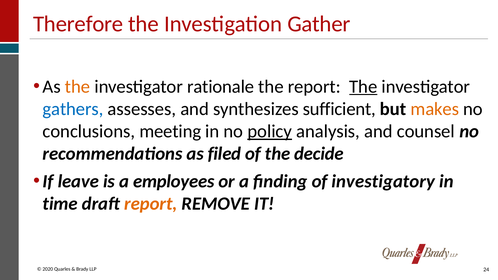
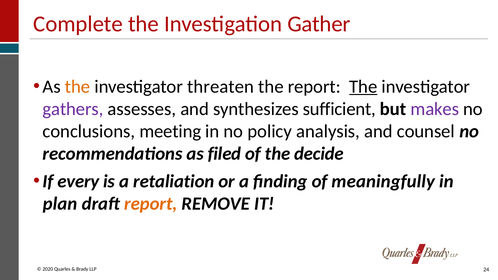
Therefore: Therefore -> Complete
rationale: rationale -> threaten
gathers colour: blue -> purple
makes colour: orange -> purple
policy underline: present -> none
leave: leave -> every
employees: employees -> retaliation
investigatory: investigatory -> meaningfully
time: time -> plan
